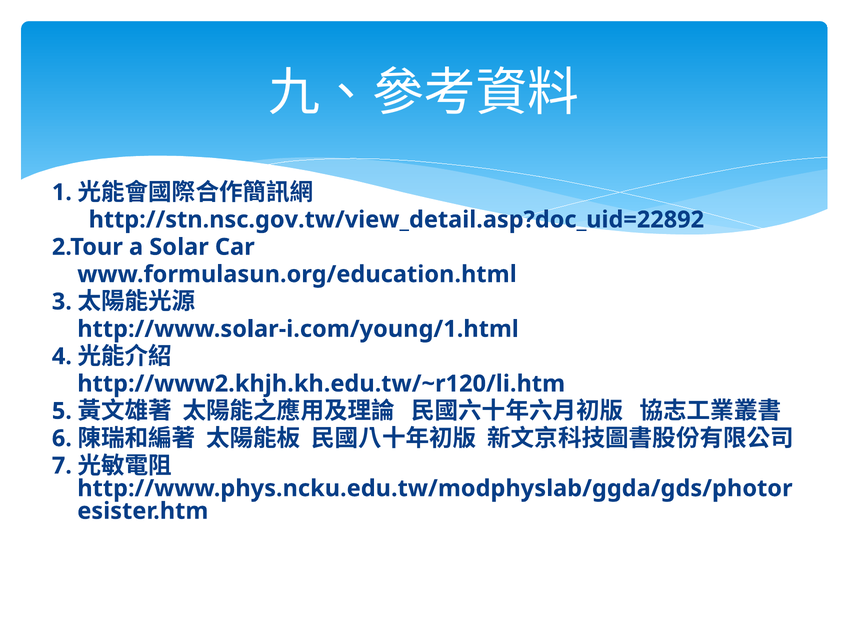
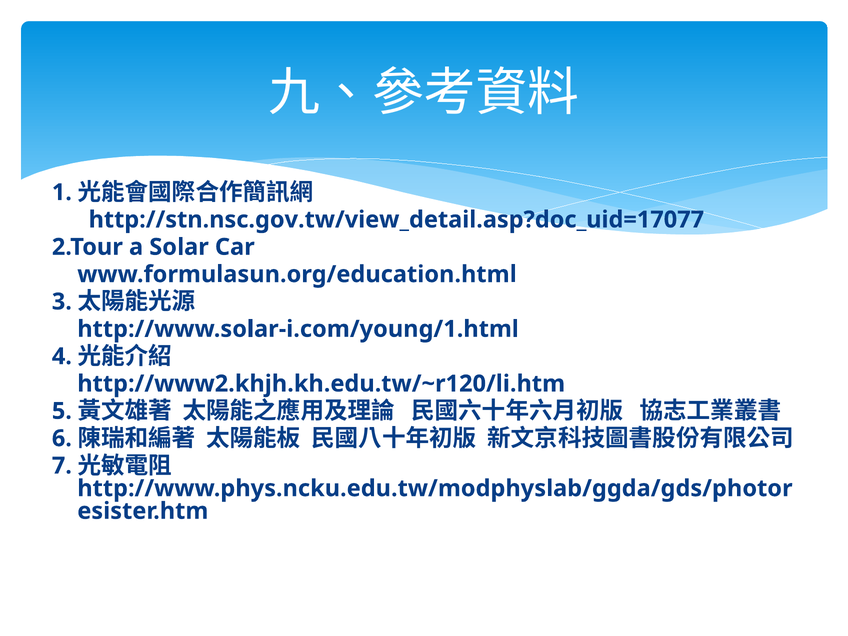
http://stn.nsc.gov.tw/view_detail.asp?doc_uid=22892: http://stn.nsc.gov.tw/view_detail.asp?doc_uid=22892 -> http://stn.nsc.gov.tw/view_detail.asp?doc_uid=17077
